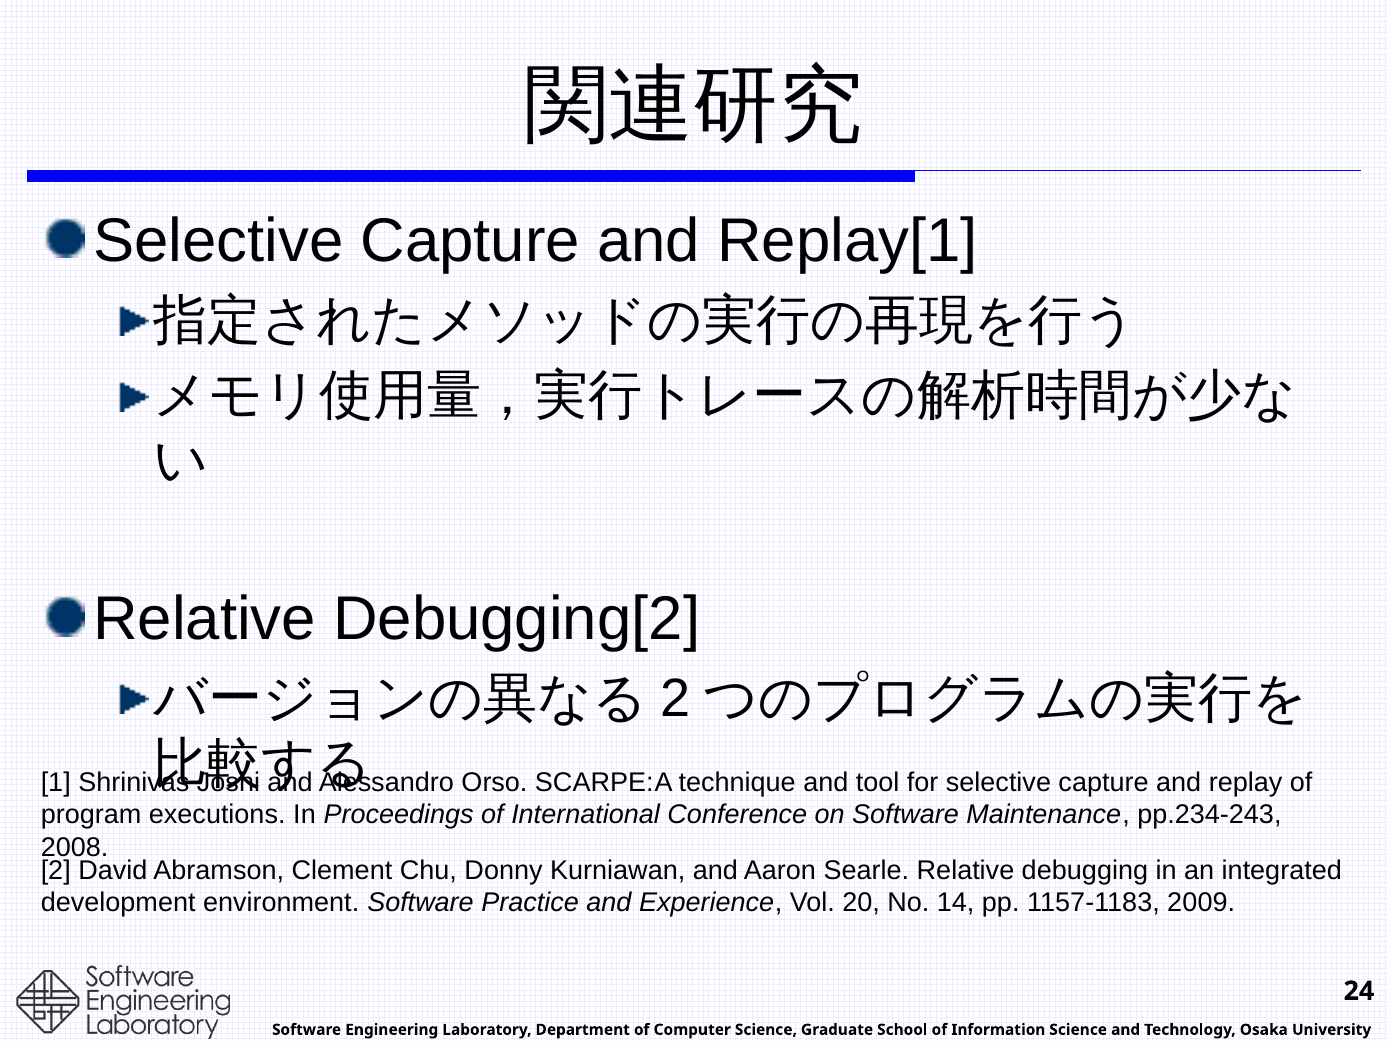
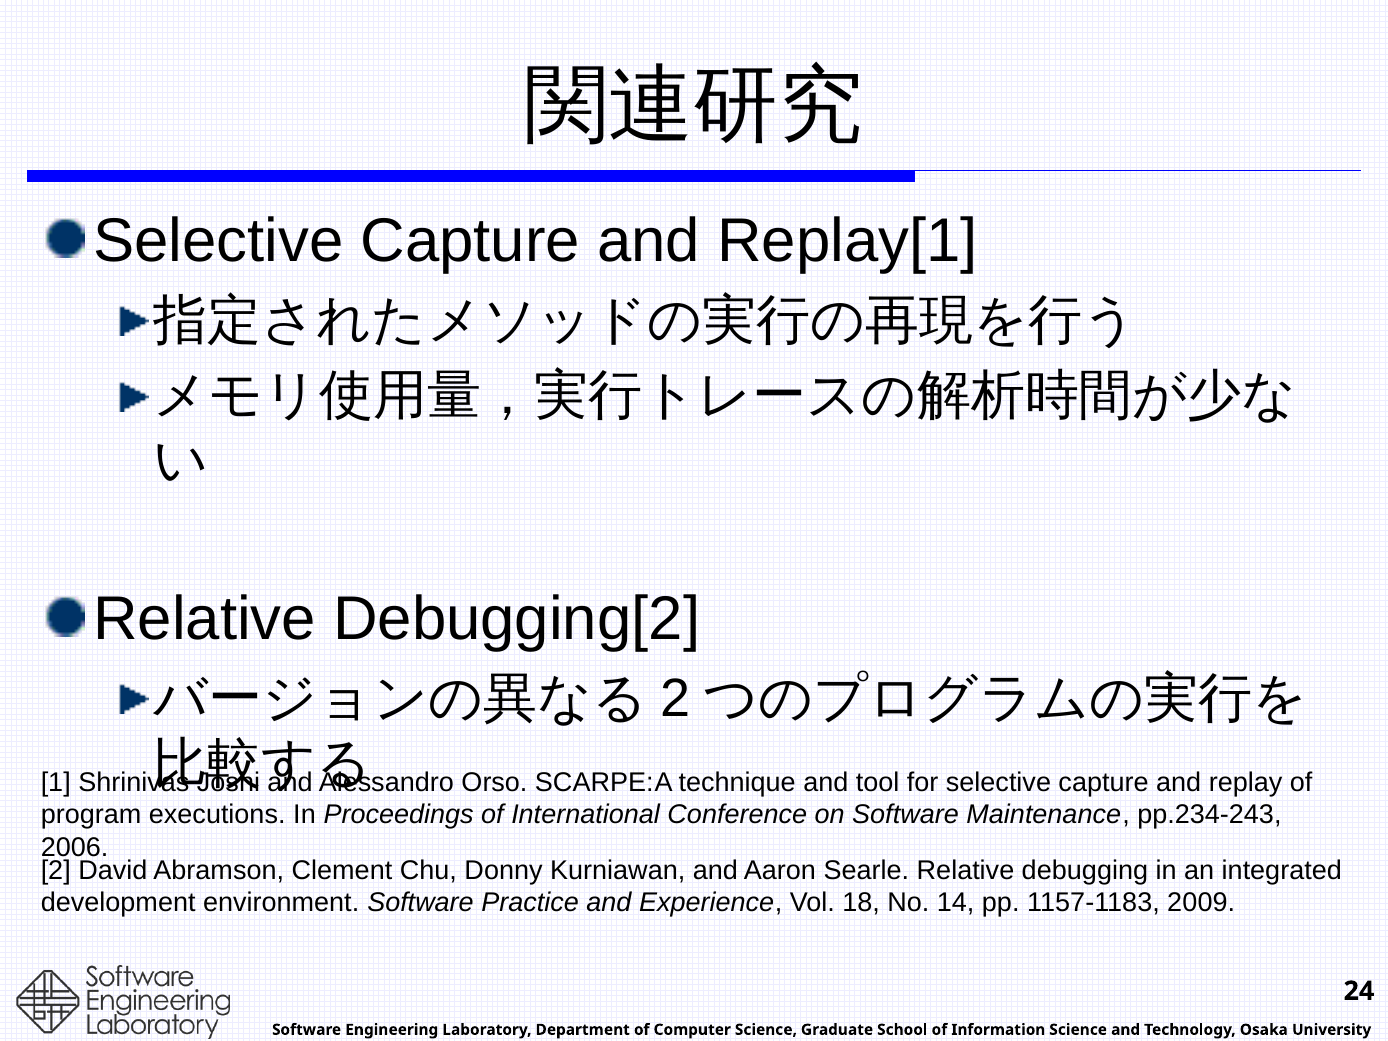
2008: 2008 -> 2006
20: 20 -> 18
